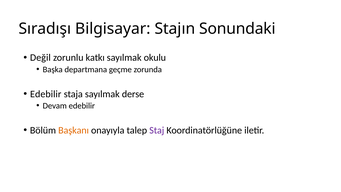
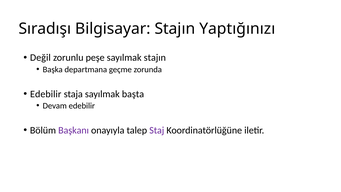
Sonundaki: Sonundaki -> Yaptığınızı
katkı: katkı -> peşe
sayılmak okulu: okulu -> stajın
derse: derse -> başta
Başkanı colour: orange -> purple
